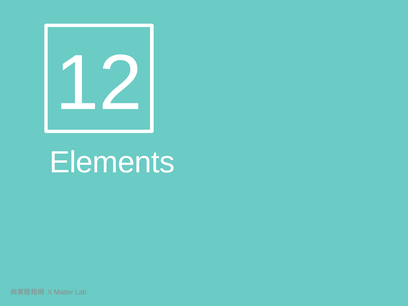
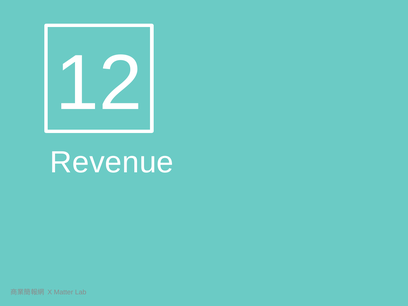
Elements: Elements -> Revenue
